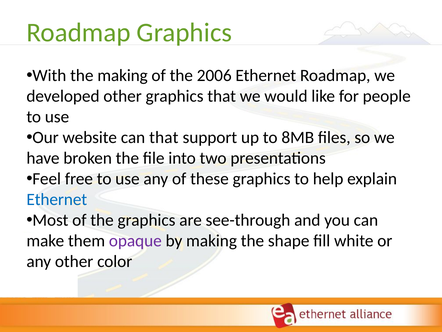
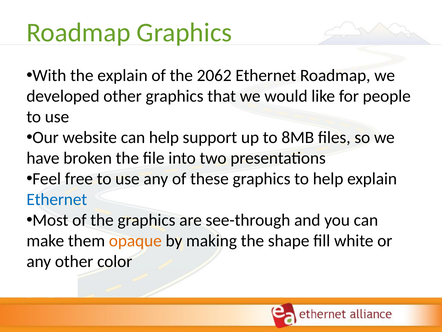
the making: making -> explain
2006: 2006 -> 2062
can that: that -> help
opaque colour: purple -> orange
